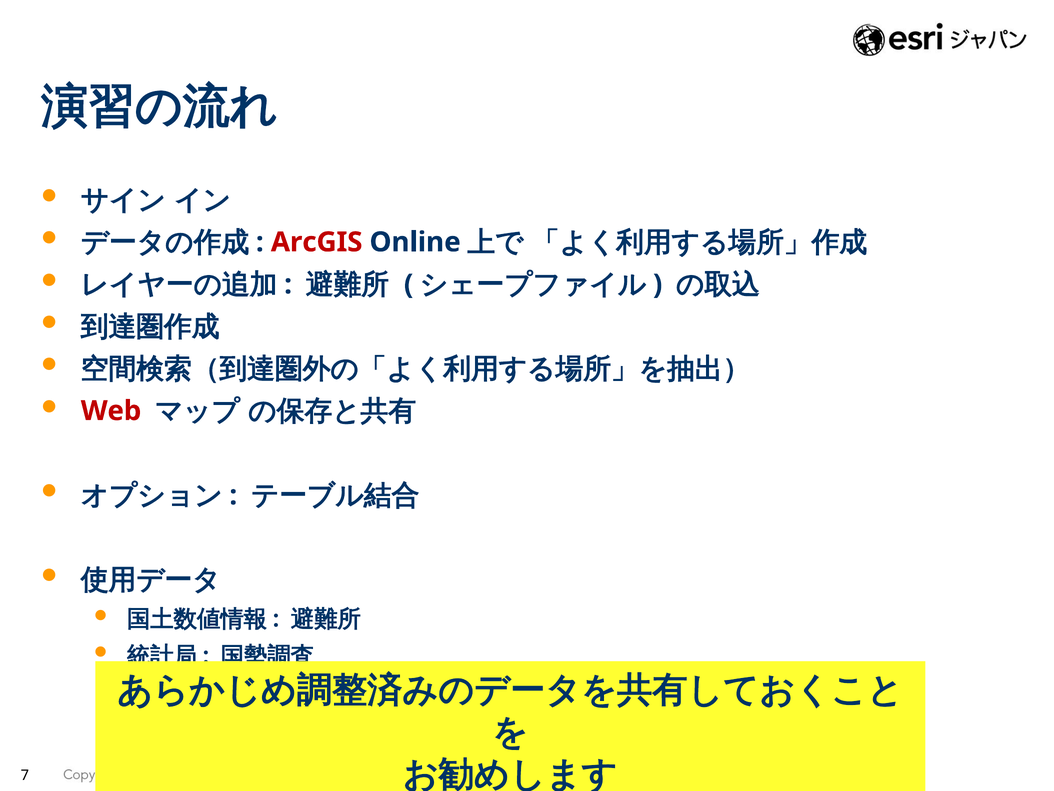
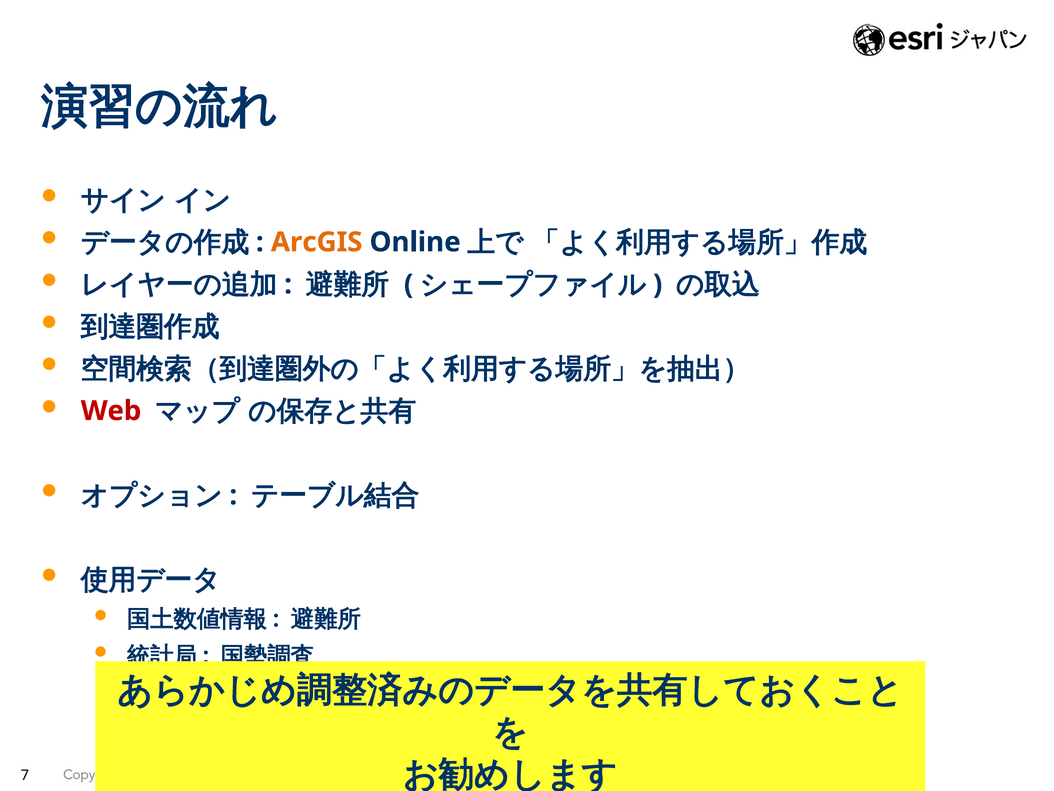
ArcGIS colour: red -> orange
